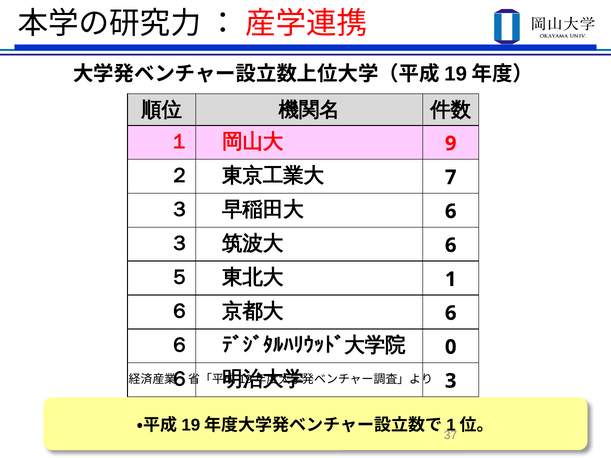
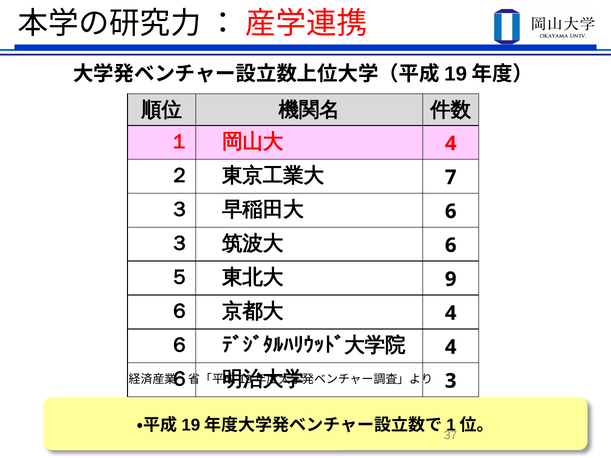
9 at (451, 144): 9 -> 4
1: 1 -> 9
6 at (451, 313): 6 -> 4
0 at (451, 347): 0 -> 4
